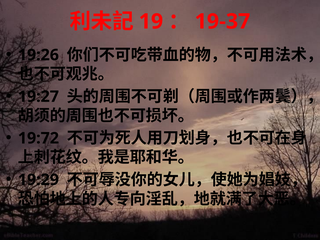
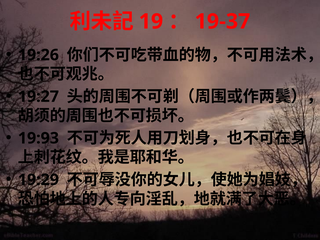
19:72: 19:72 -> 19:93
